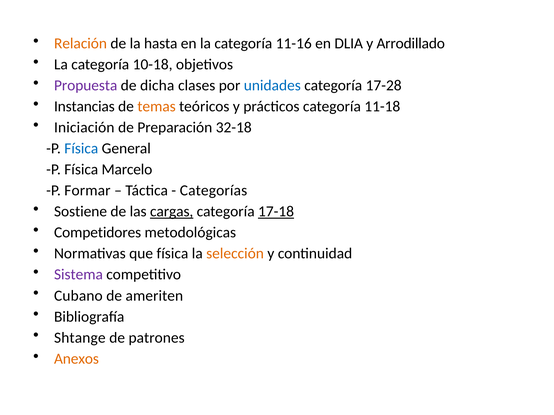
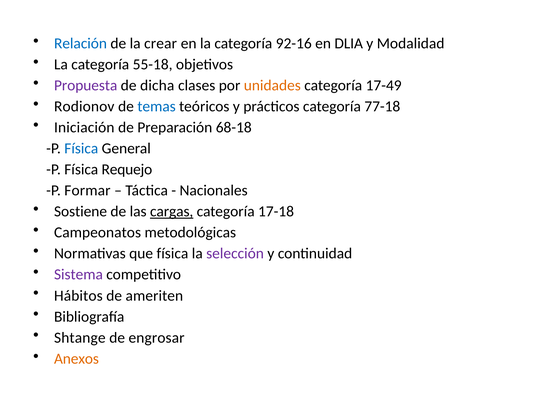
Relación colour: orange -> blue
hasta: hasta -> crear
11-16: 11-16 -> 92-16
Arrodillado: Arrodillado -> Modalidad
10-18: 10-18 -> 55-18
unidades colour: blue -> orange
17-28: 17-28 -> 17-49
Instancias: Instancias -> Rodionov
temas colour: orange -> blue
11-18: 11-18 -> 77-18
32-18: 32-18 -> 68-18
Marcelo: Marcelo -> Requejo
Categorías: Categorías -> Nacionales
17-18 underline: present -> none
Competidores: Competidores -> Campeonatos
selección colour: orange -> purple
Cubano: Cubano -> Hábitos
patrones: patrones -> engrosar
